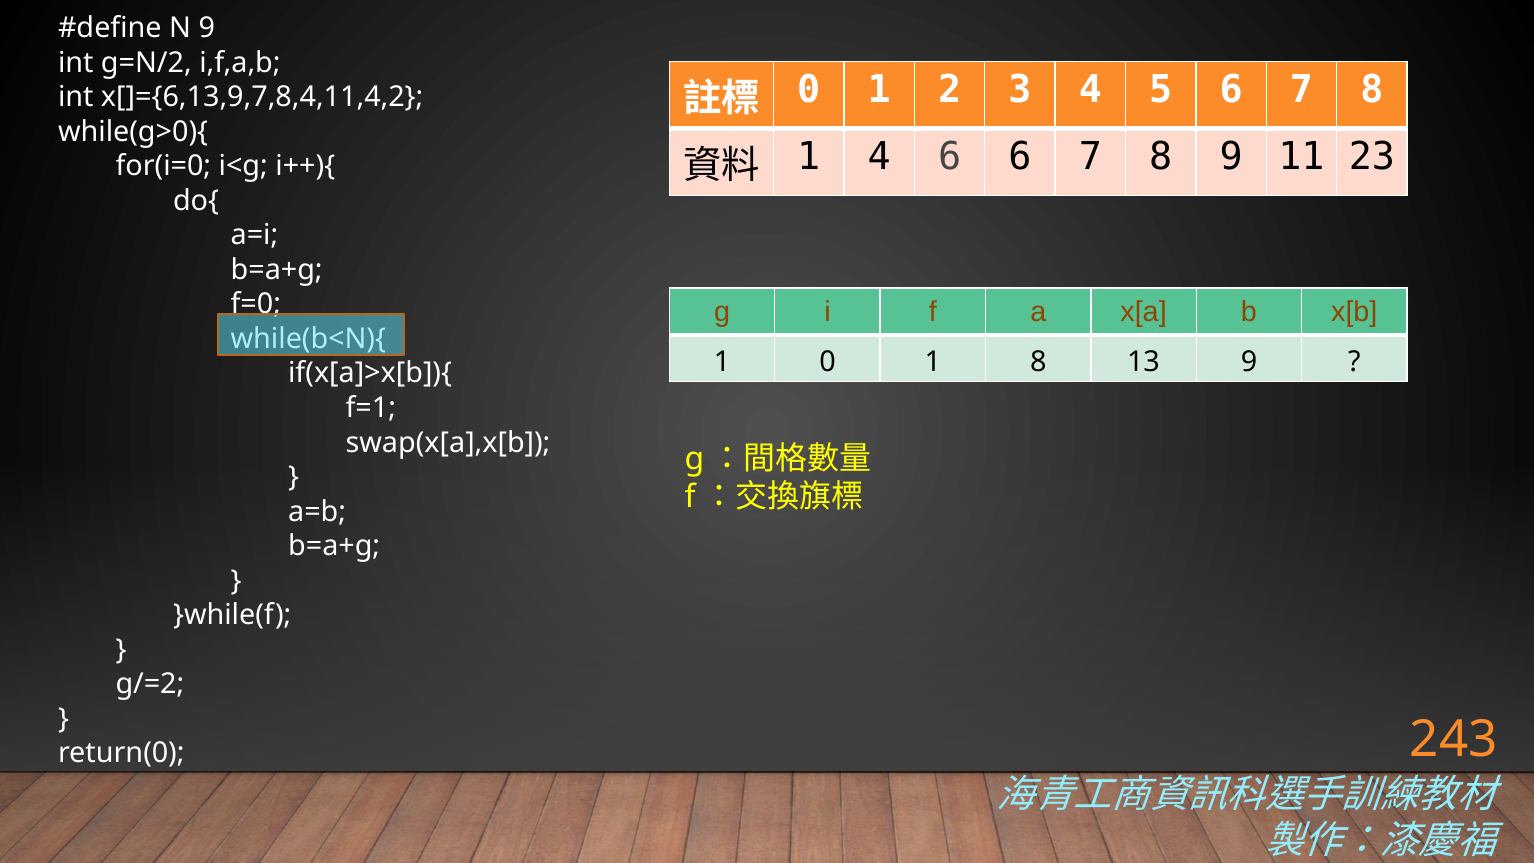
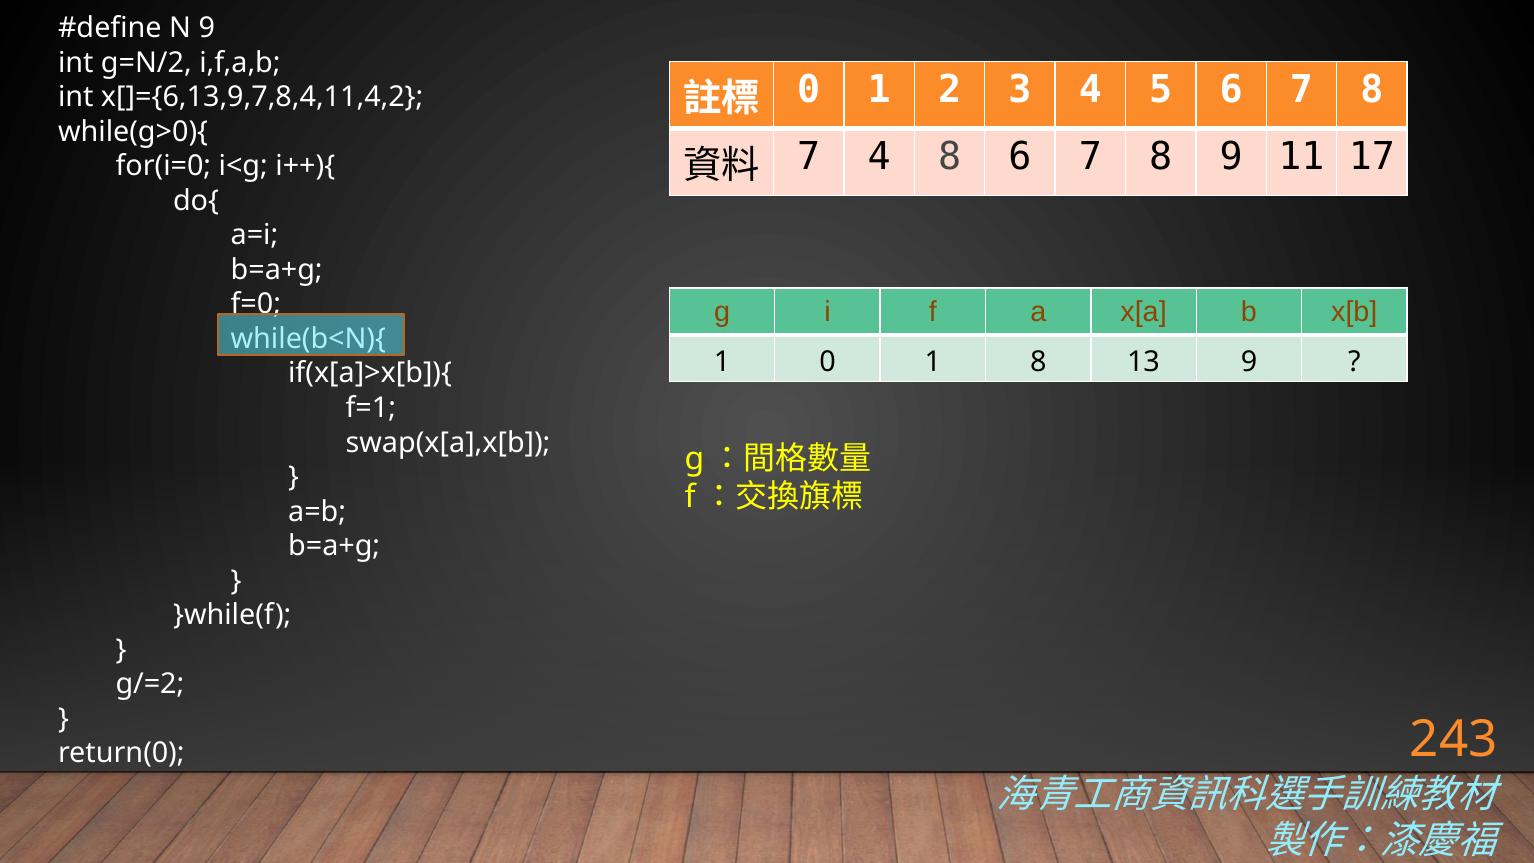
1 at (809, 157): 1 -> 7
4 6: 6 -> 8
23: 23 -> 17
